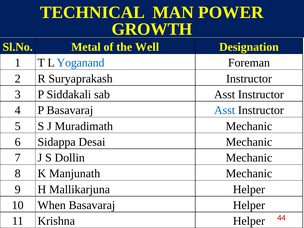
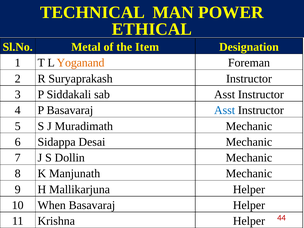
GROWTH: GROWTH -> ETHICAL
Well: Well -> Item
Yoganand colour: blue -> orange
